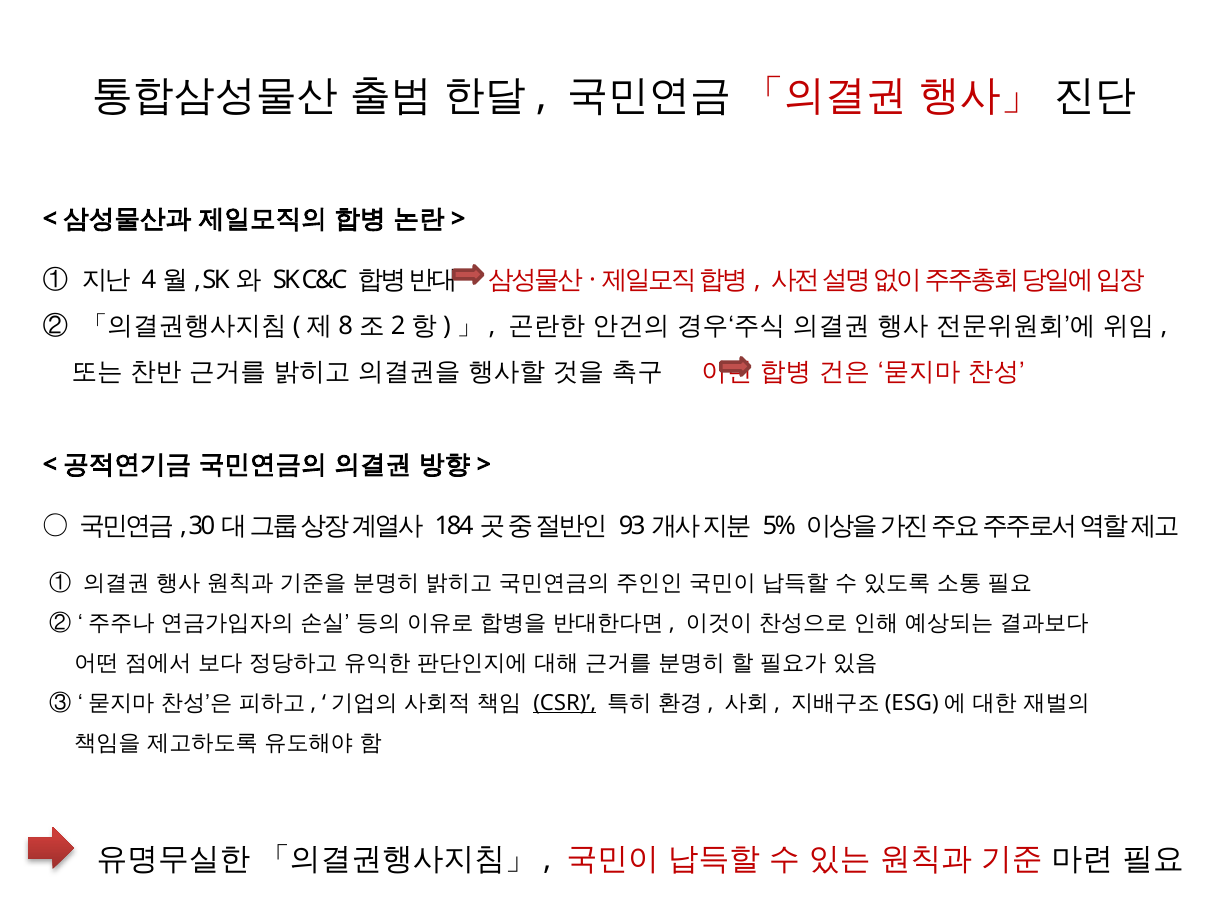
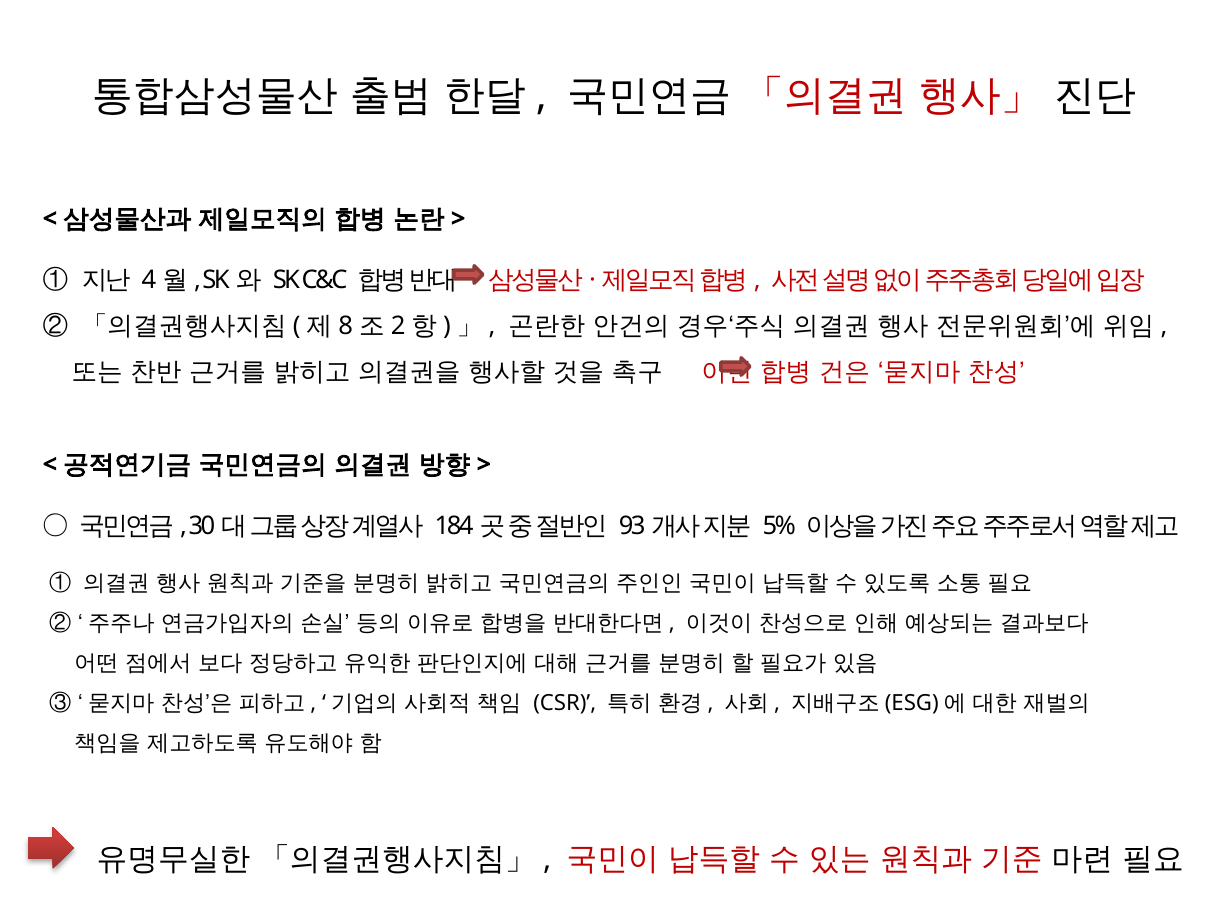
CSR underline: present -> none
